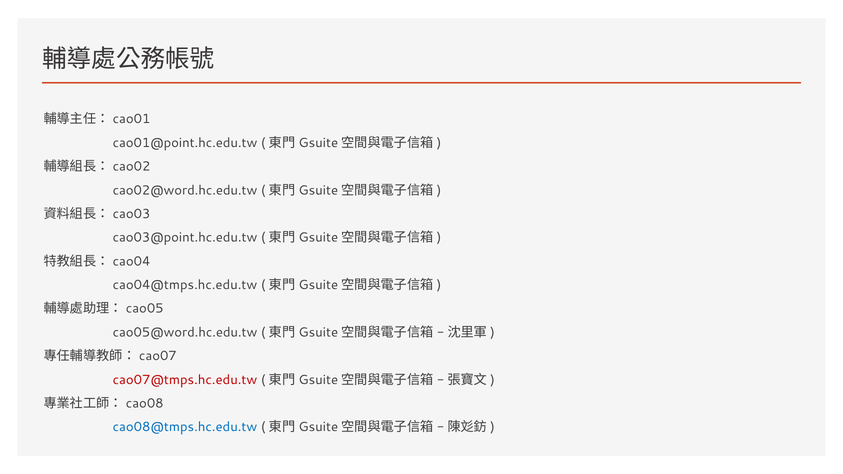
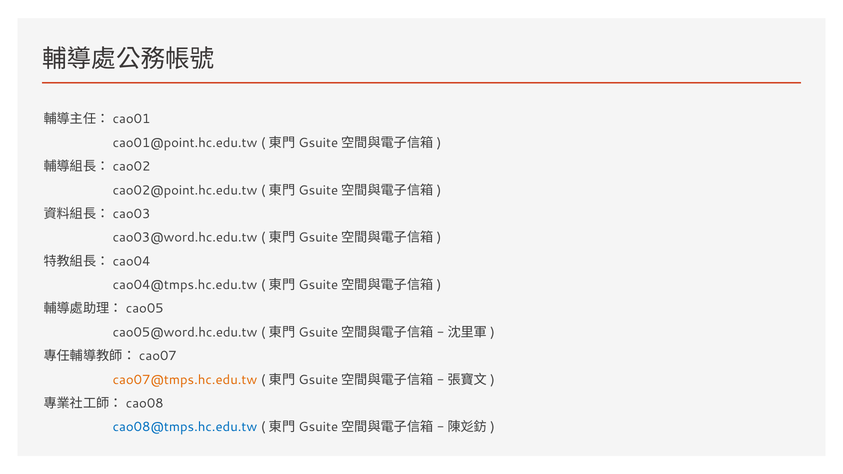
cao02@word.hc.edu.tw: cao02@word.hc.edu.tw -> cao02@point.hc.edu.tw
cao03@point.hc.edu.tw: cao03@point.hc.edu.tw -> cao03@word.hc.edu.tw
cao07@tmps.hc.edu.tw colour: red -> orange
